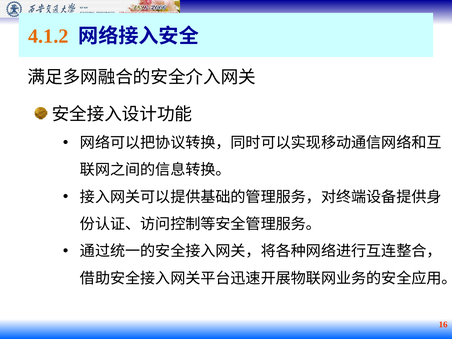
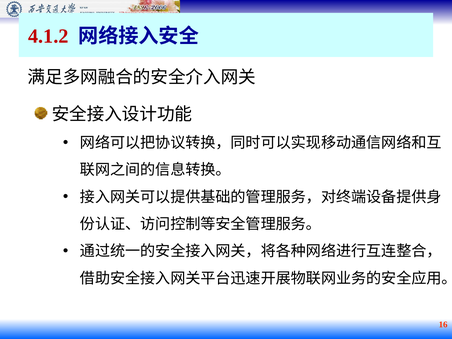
4.1.2 colour: orange -> red
